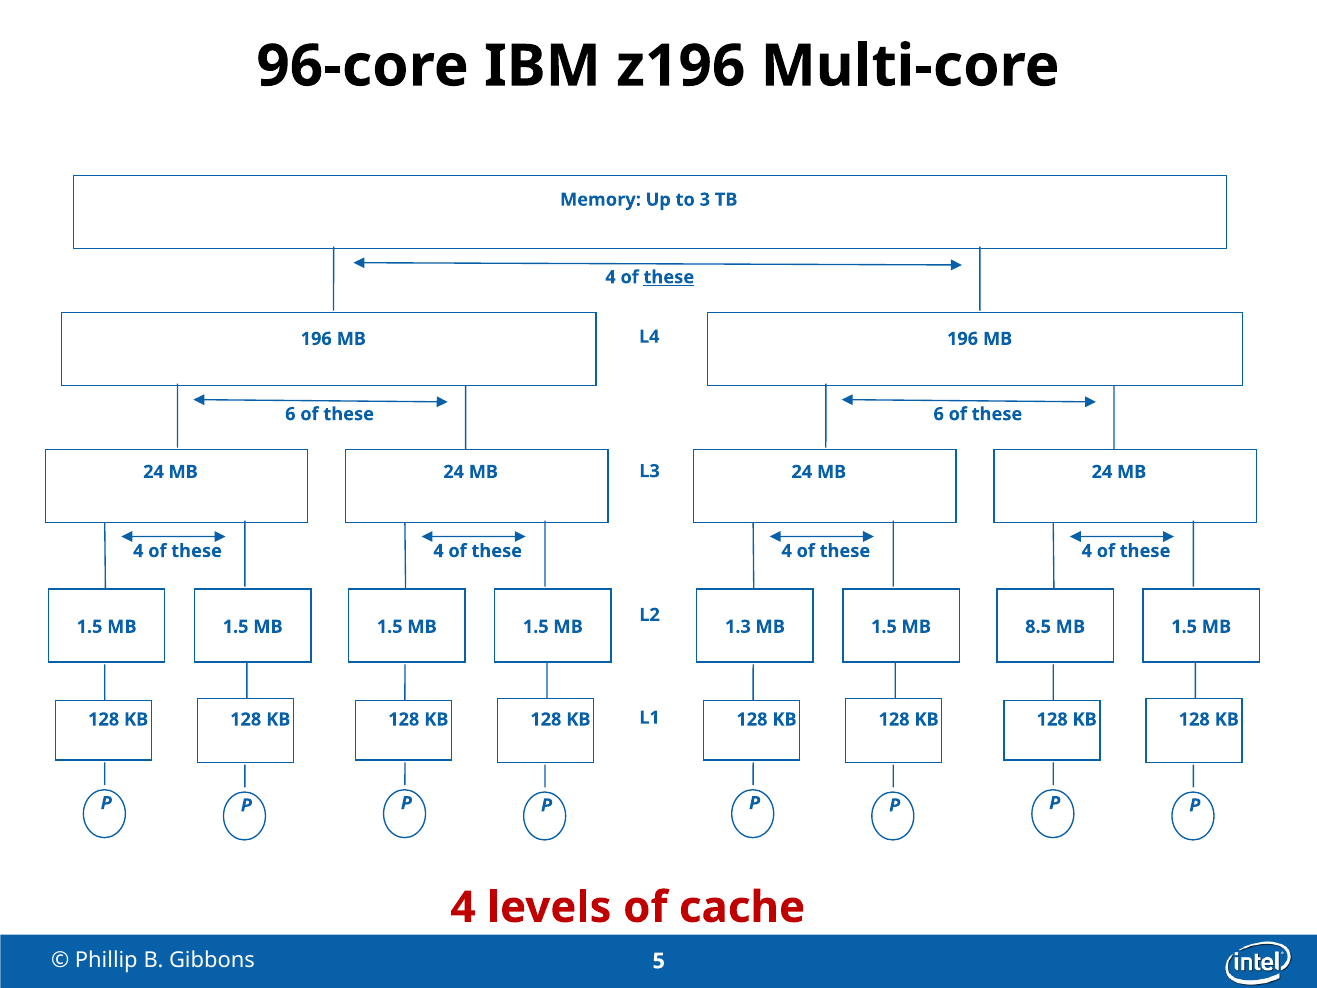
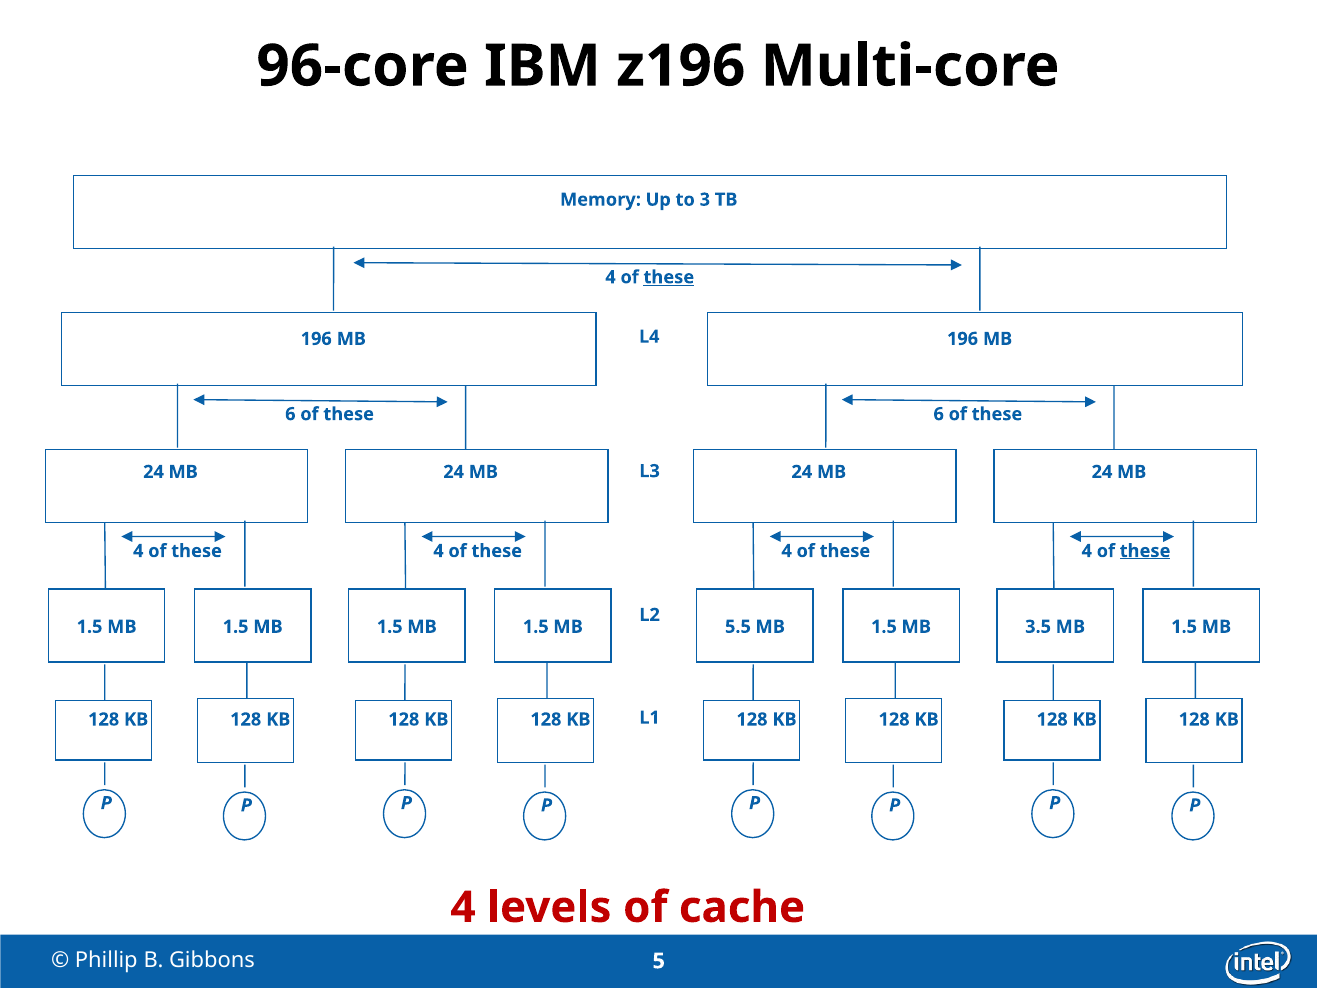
these at (1145, 551) underline: none -> present
1.3: 1.3 -> 5.5
8.5: 8.5 -> 3.5
